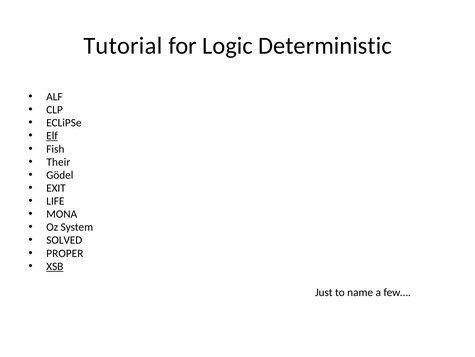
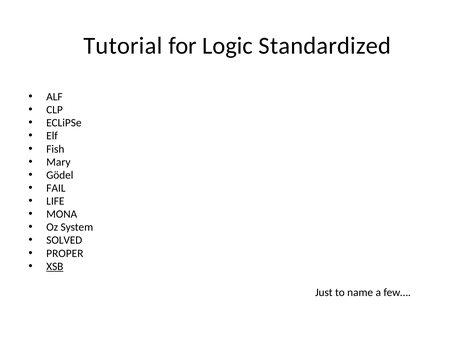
Deterministic: Deterministic -> Standardized
Elf underline: present -> none
Their: Their -> Mary
EXIT: EXIT -> FAIL
